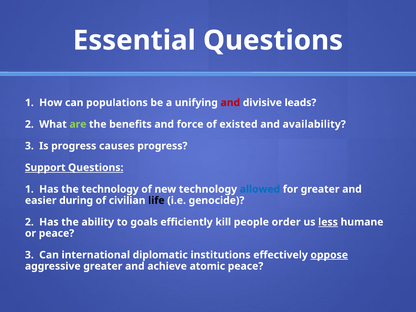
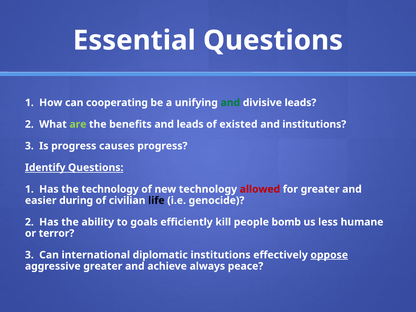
populations: populations -> cooperating
and at (230, 103) colour: red -> green
and force: force -> leads
and availability: availability -> institutions
Support: Support -> Identify
allowed colour: blue -> red
order: order -> bomb
less underline: present -> none
or peace: peace -> terror
atomic: atomic -> always
